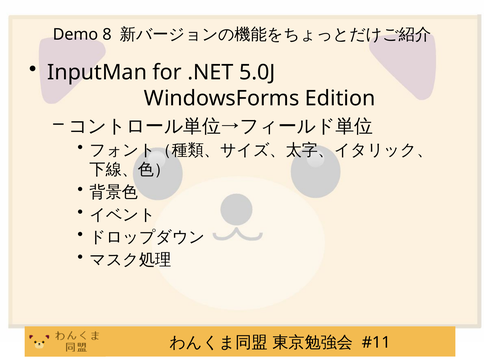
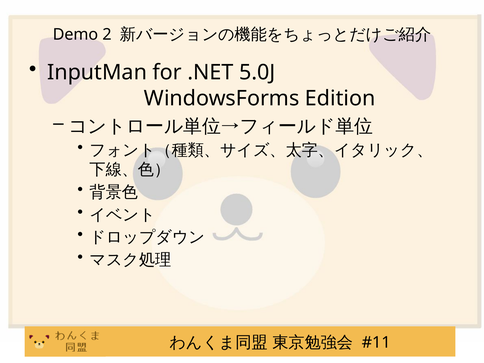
8: 8 -> 2
